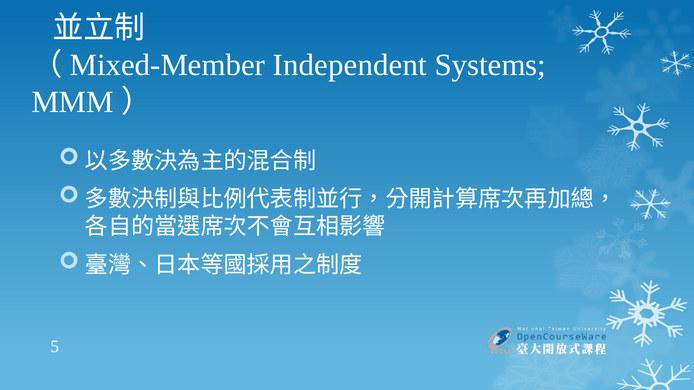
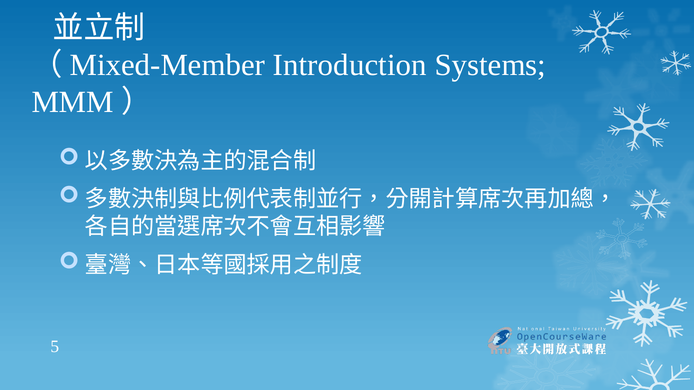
Independent: Independent -> Introduction
